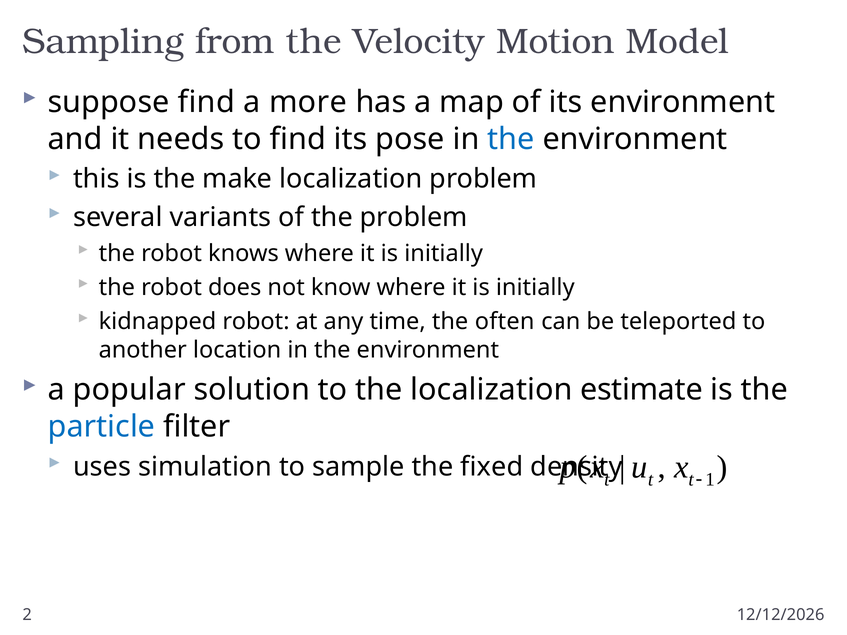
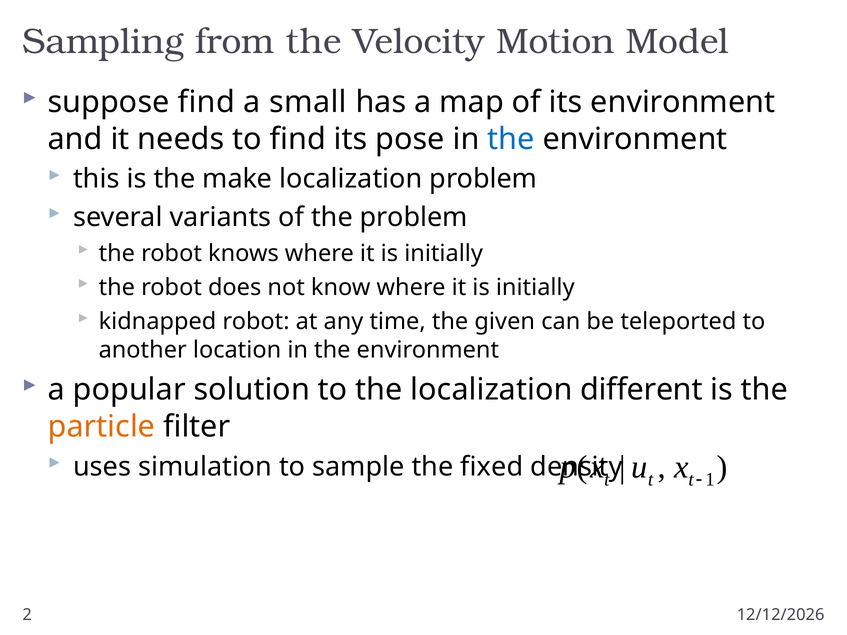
more: more -> small
often: often -> given
estimate: estimate -> different
particle colour: blue -> orange
